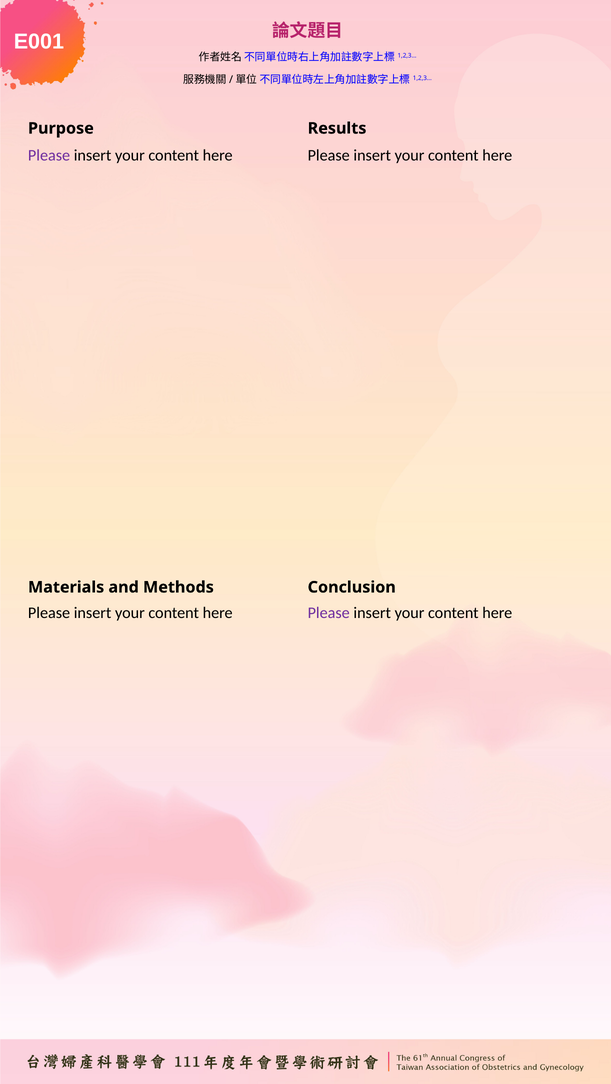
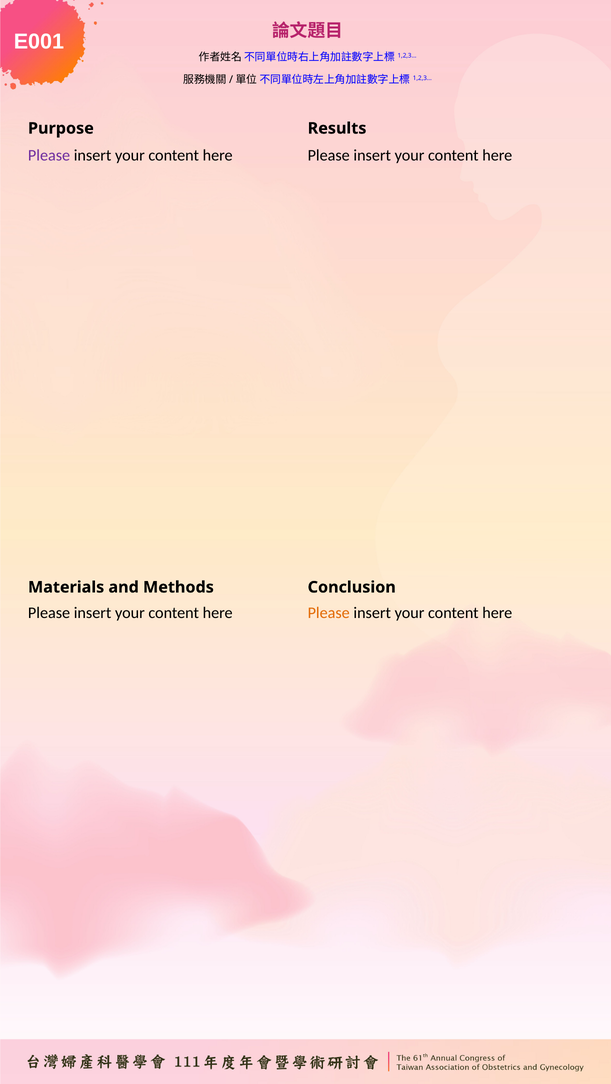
Please at (329, 613) colour: purple -> orange
